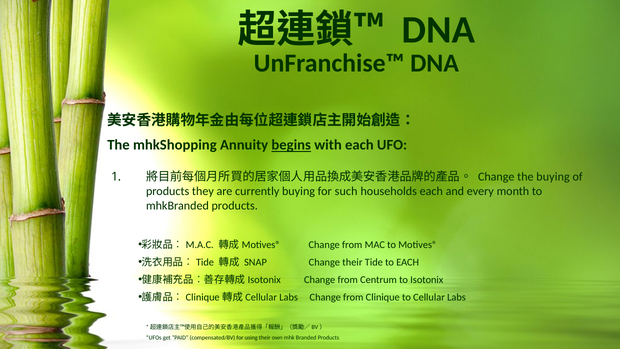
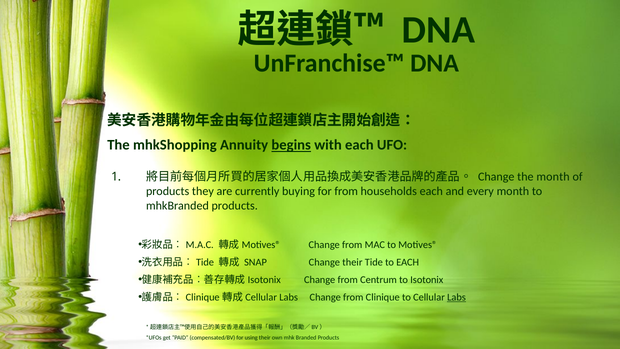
the buying: buying -> month
for such: such -> from
Labs at (457, 297) underline: none -> present
